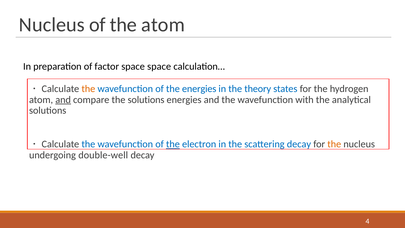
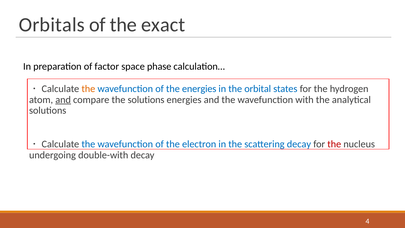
Nucleus at (52, 25): Nucleus -> Orbitals
the atom: atom -> exact
space space: space -> phase
theory: theory -> orbital
the at (173, 144) underline: present -> none
the at (334, 144) colour: orange -> red
double-well: double-well -> double-with
